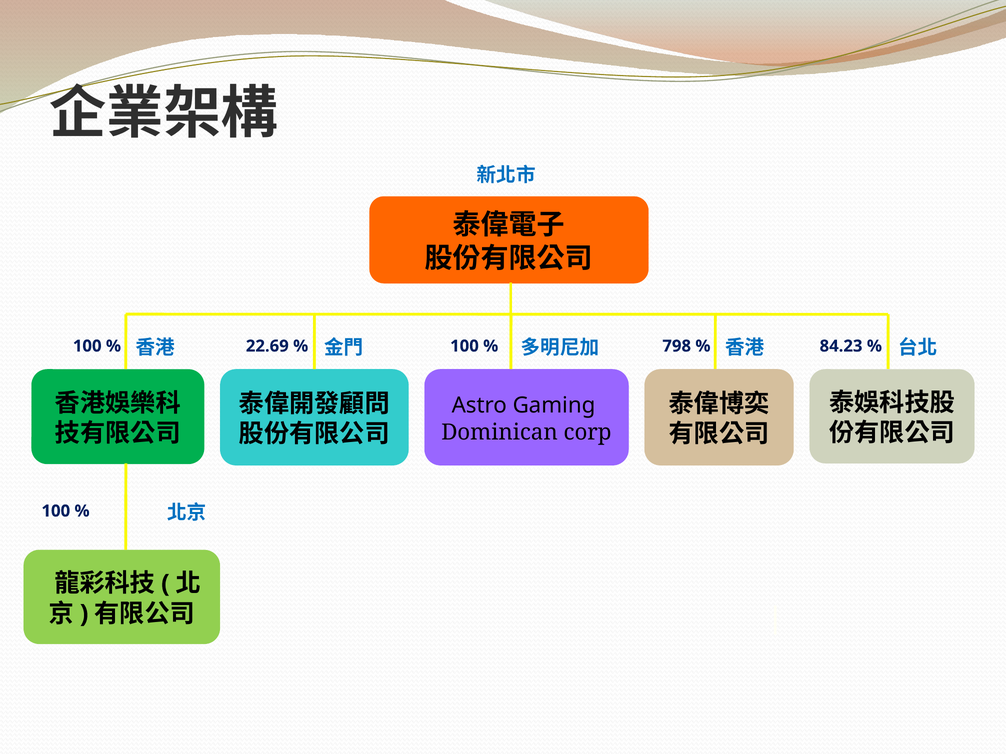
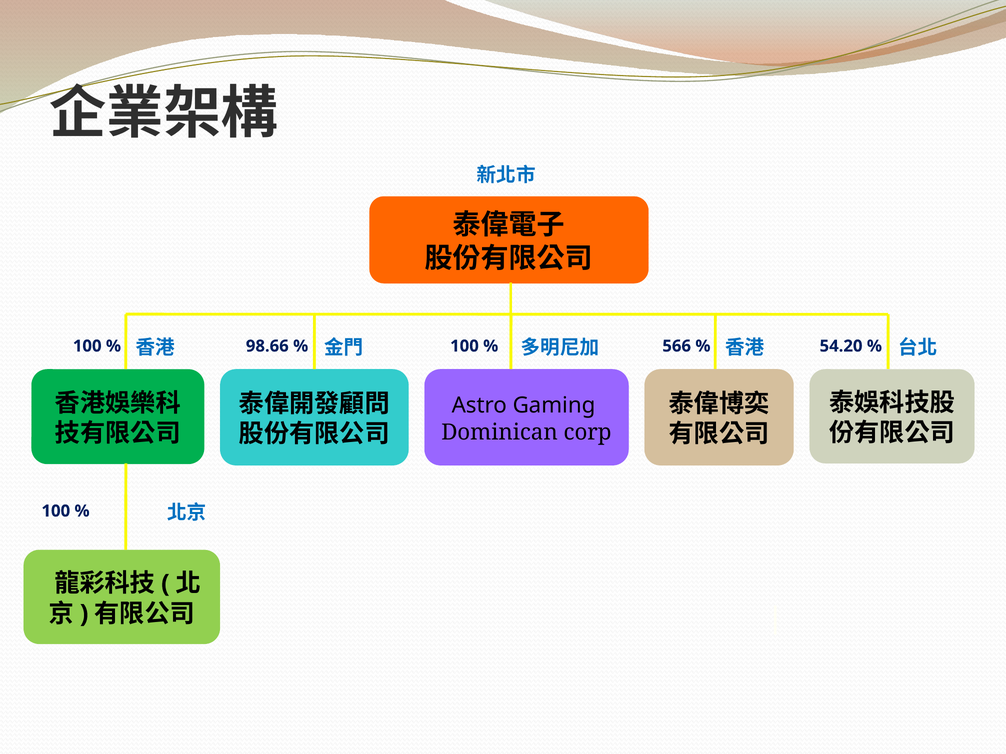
22.69: 22.69 -> 98.66
798: 798 -> 566
84.23: 84.23 -> 54.20
